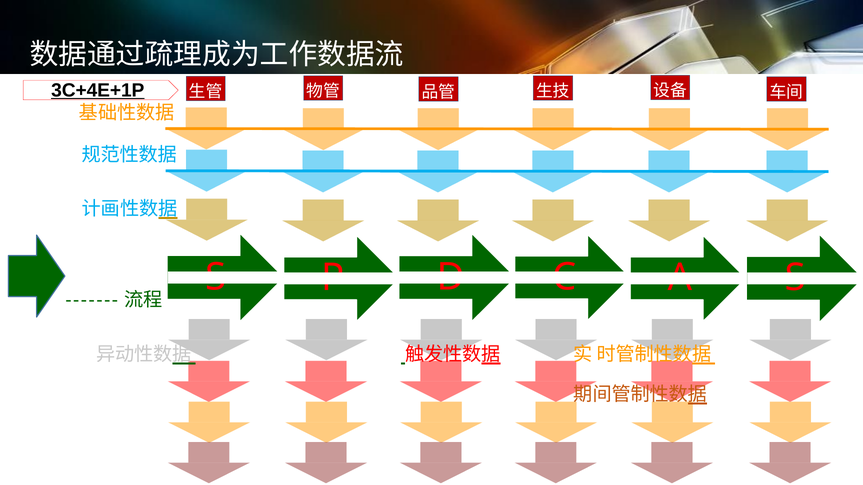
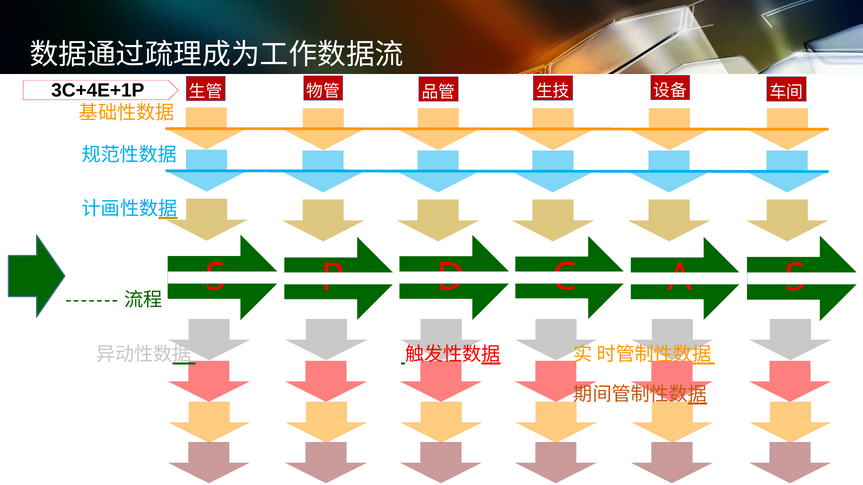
3C+4E+1P underline: present -> none
